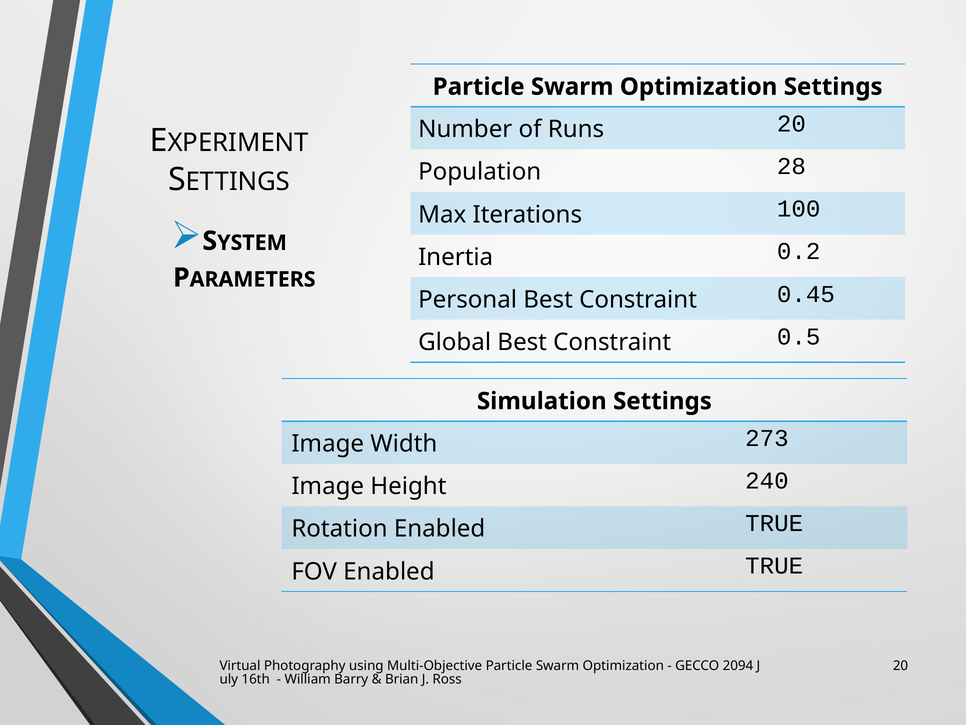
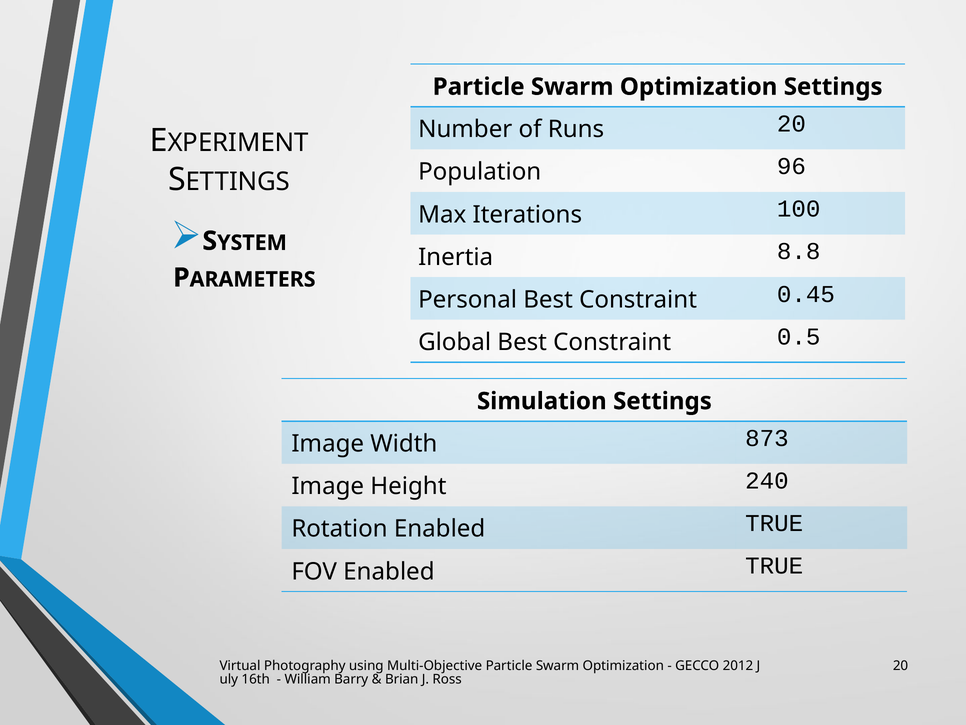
28: 28 -> 96
0.2: 0.2 -> 8.8
273: 273 -> 873
2094: 2094 -> 2012
